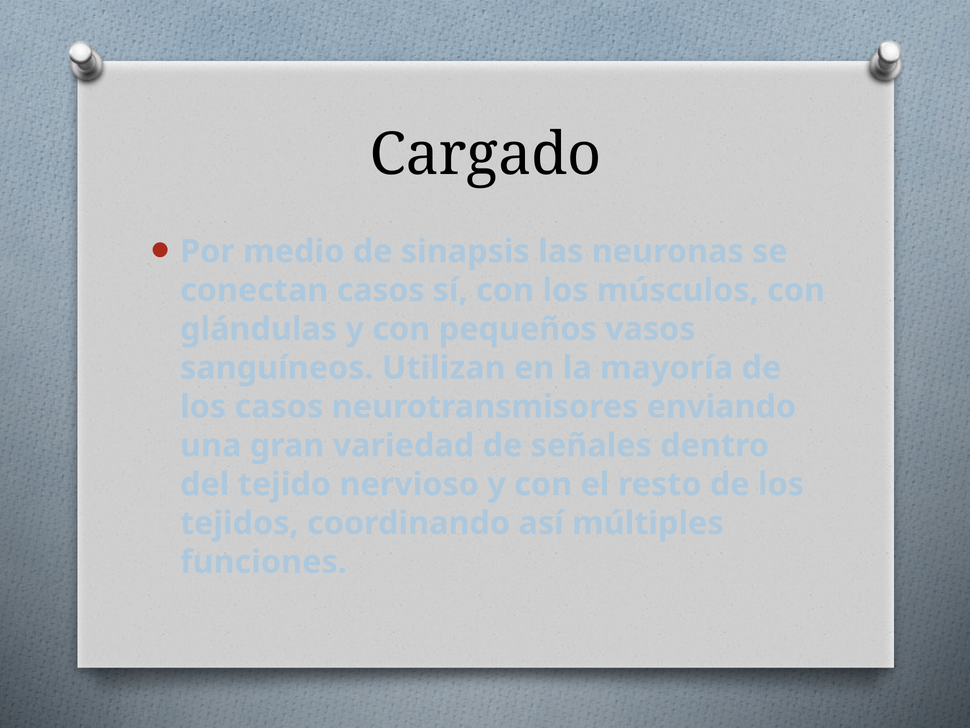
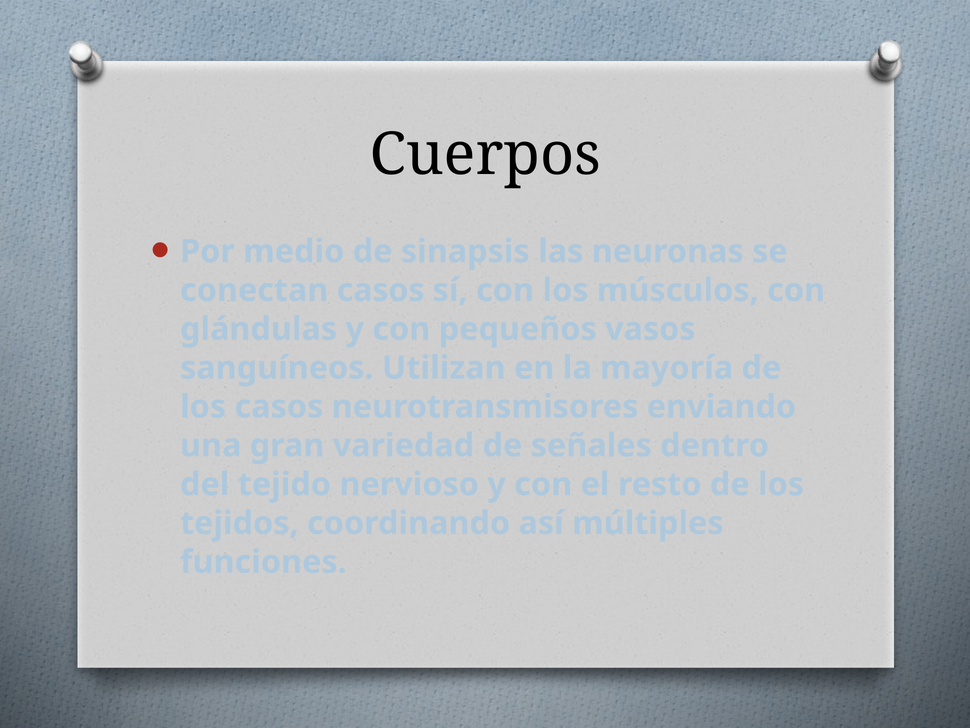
Cargado: Cargado -> Cuerpos
